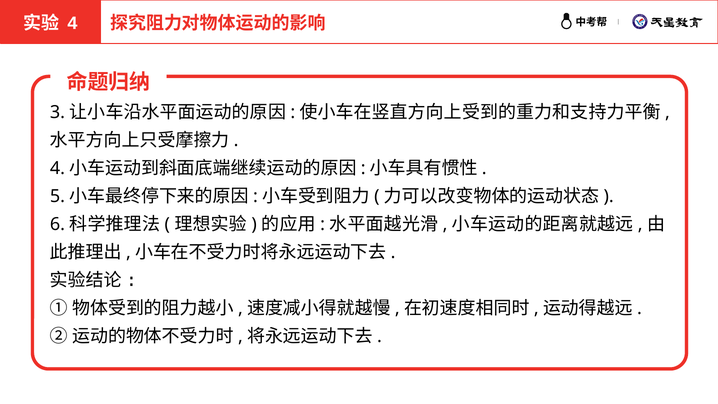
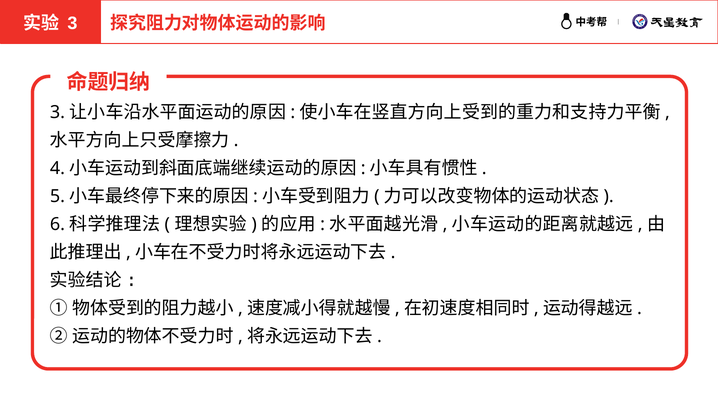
4 at (72, 23): 4 -> 3
